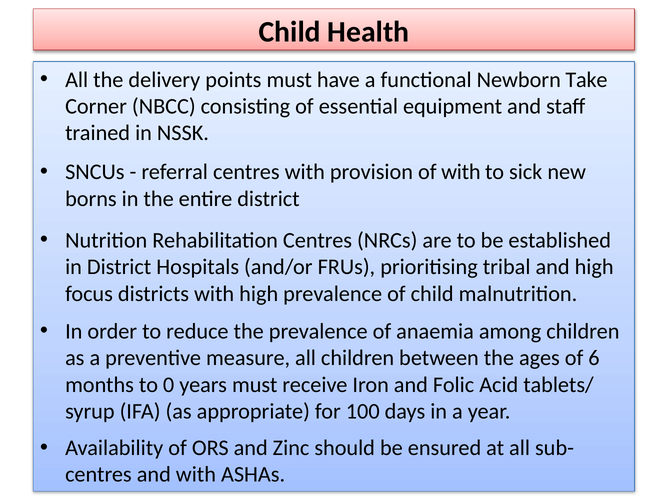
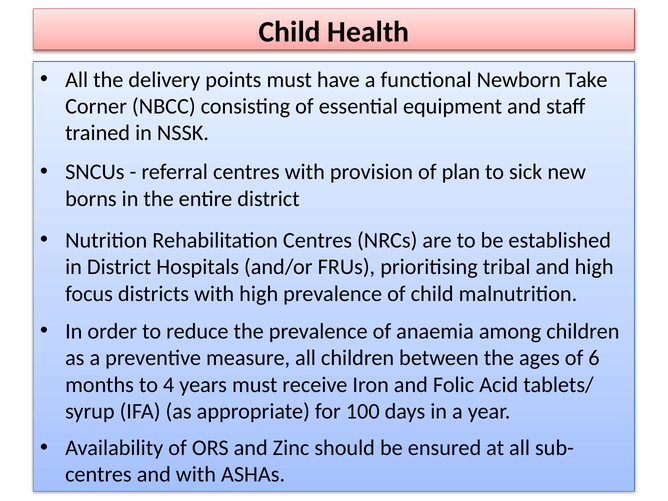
of with: with -> plan
0: 0 -> 4
